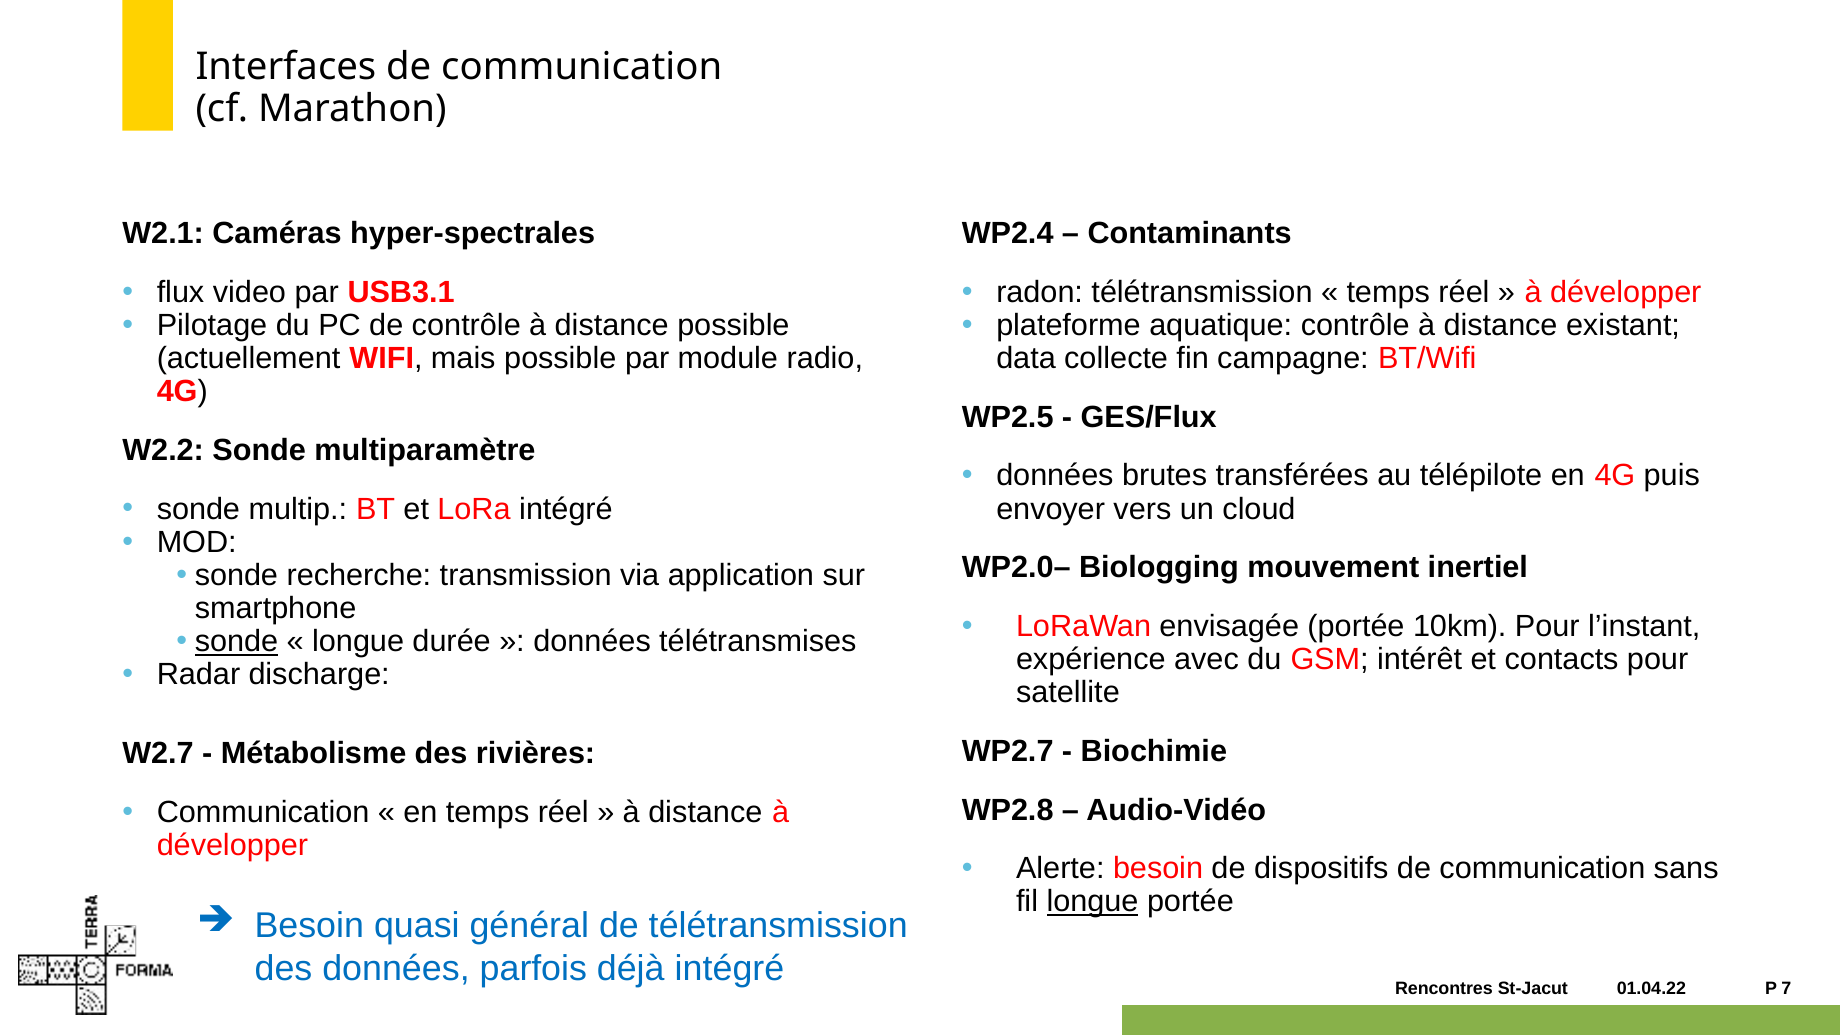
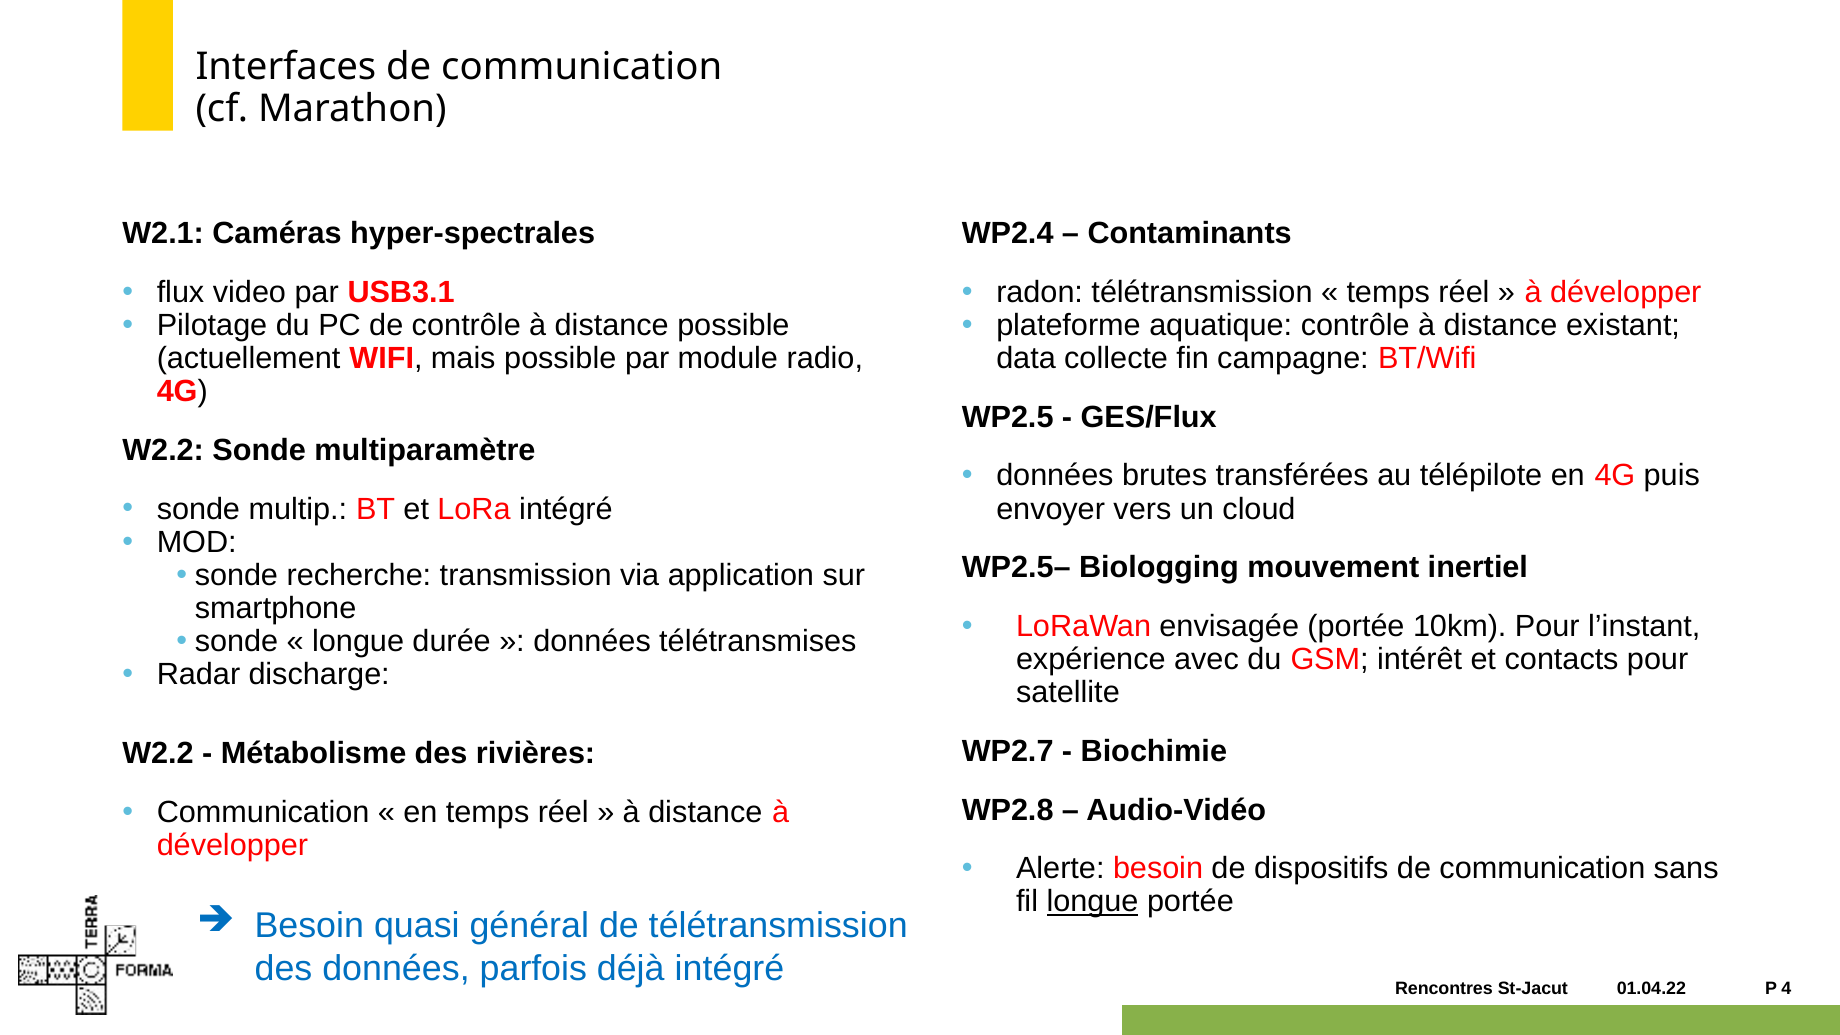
WP2.0–: WP2.0– -> WP2.5–
sonde at (236, 641) underline: present -> none
W2.7 at (158, 754): W2.7 -> W2.2
7: 7 -> 4
